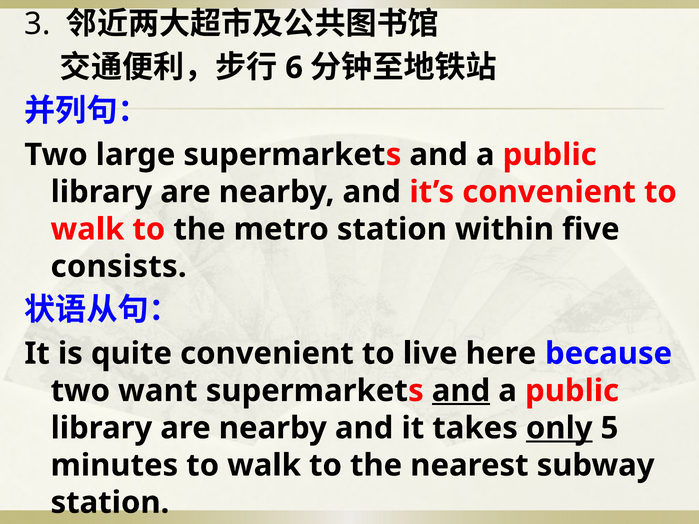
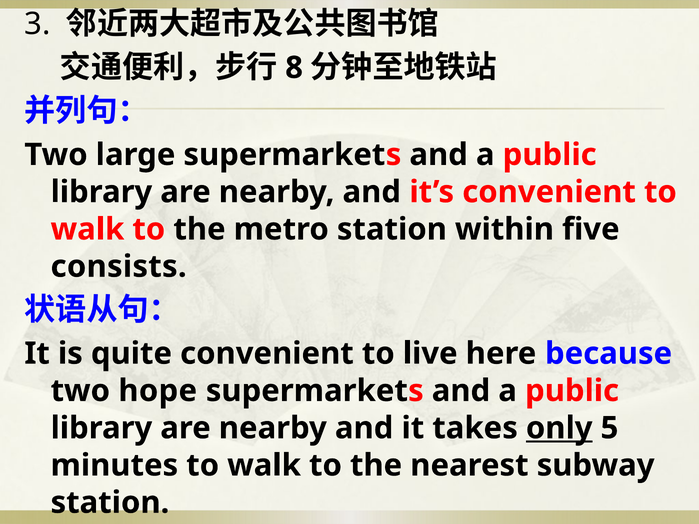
6: 6 -> 8
want: want -> hope
and at (461, 391) underline: present -> none
